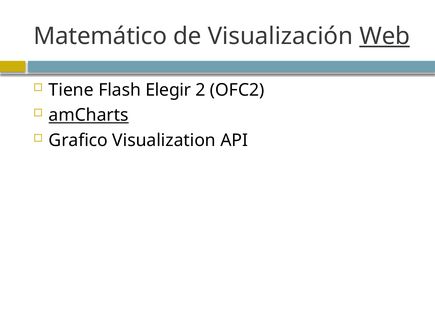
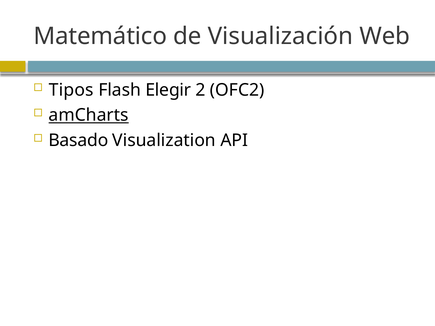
Web underline: present -> none
Tiene: Tiene -> Tipos
Grafico: Grafico -> Basado
